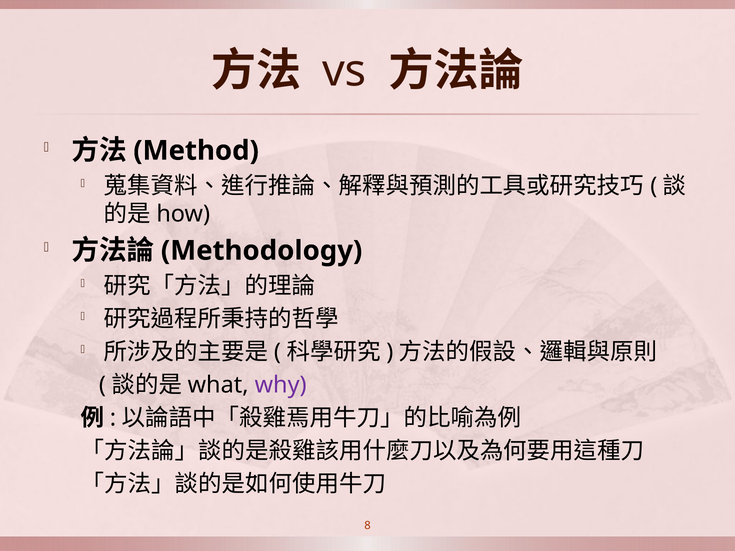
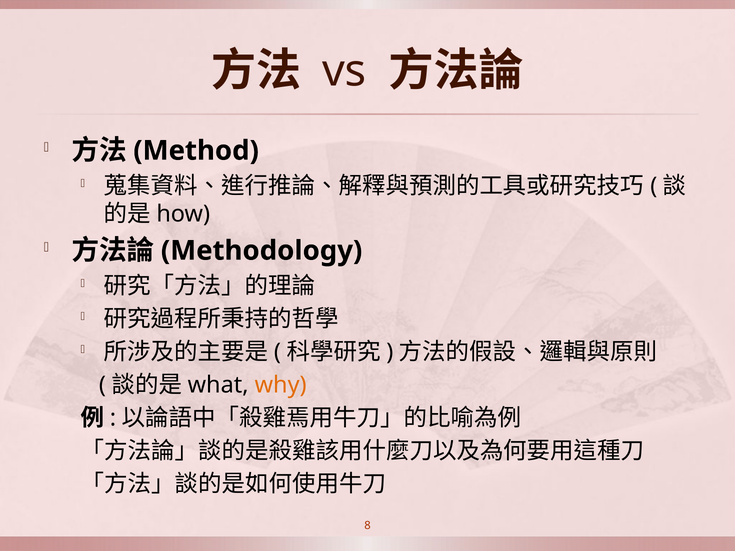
why colour: purple -> orange
